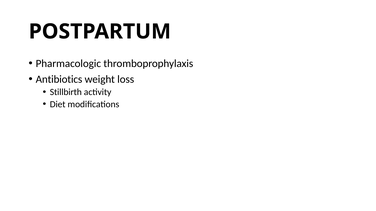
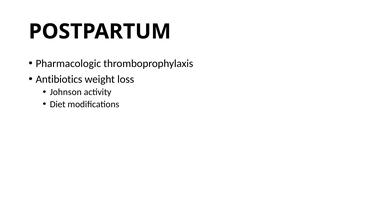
Stillbirth: Stillbirth -> Johnson
